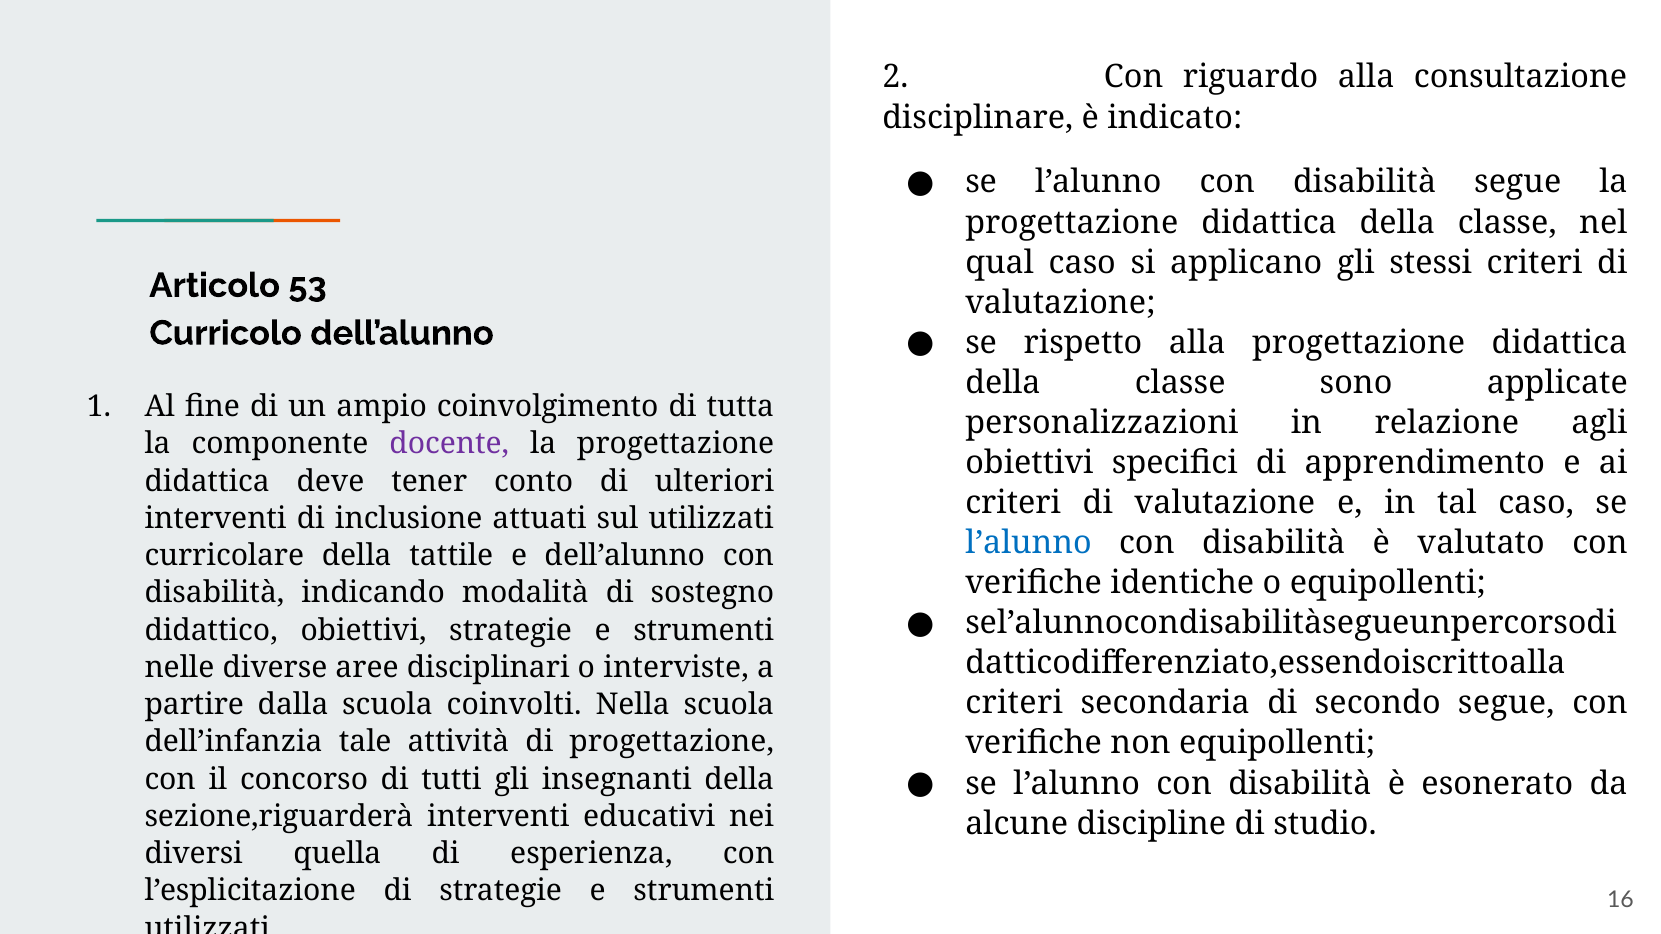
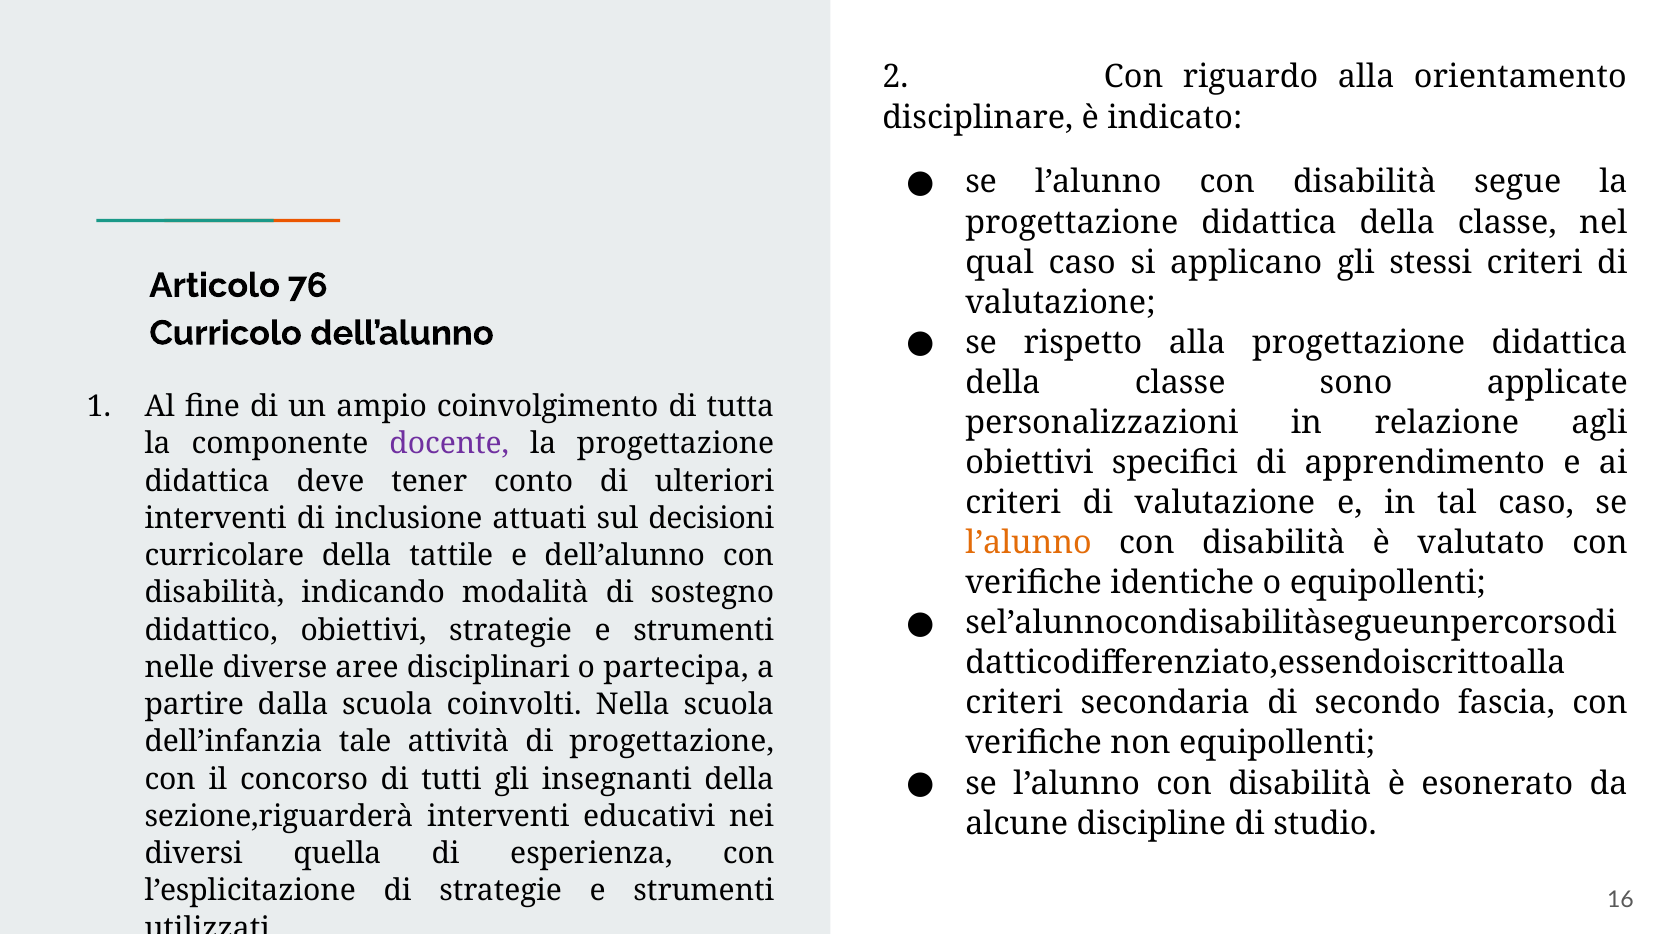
consultazione: consultazione -> orientamento
53: 53 -> 76
sul utilizzati: utilizzati -> decisioni
l’alunno at (1029, 543) colour: blue -> orange
interviste: interviste -> partecipa
secondo segue: segue -> fascia
